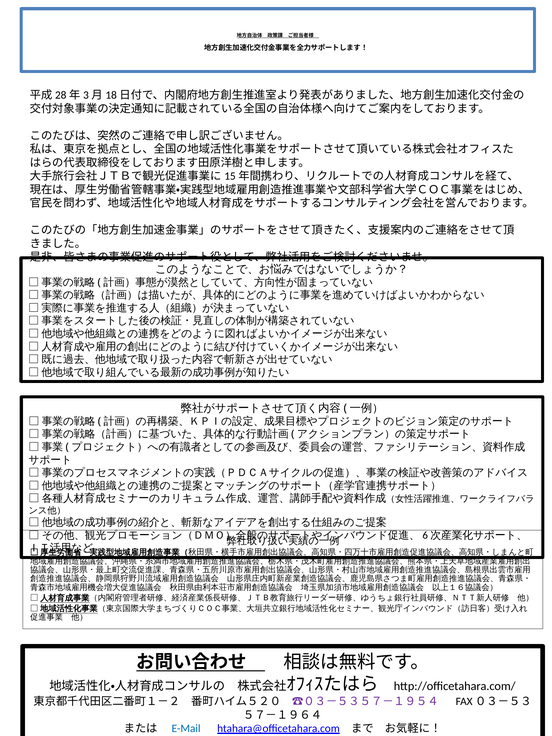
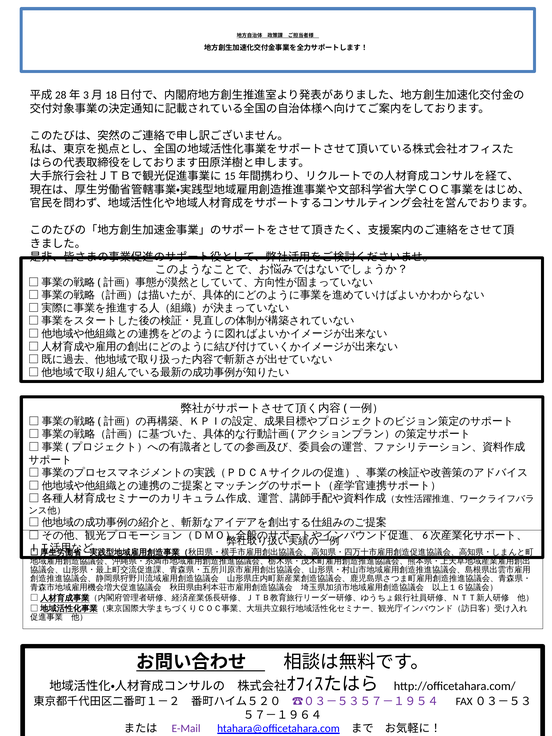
E-Mail colour: blue -> purple
